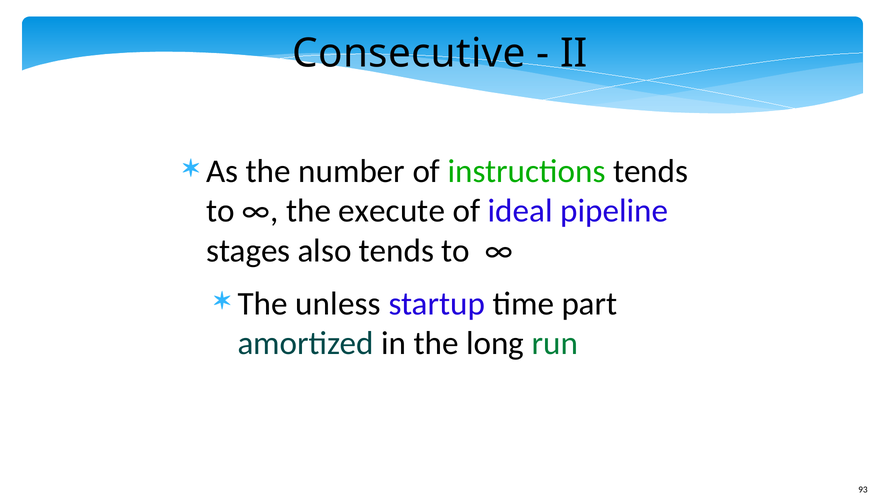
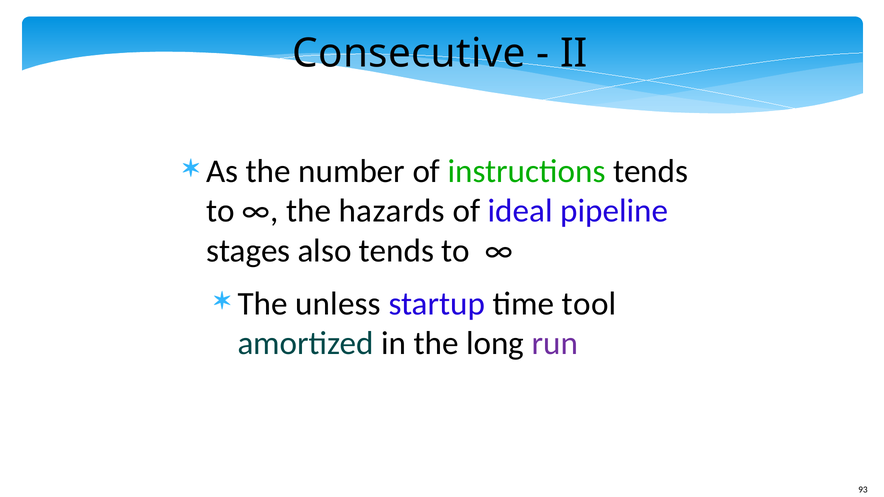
execute: execute -> hazards
part: part -> tool
run colour: green -> purple
